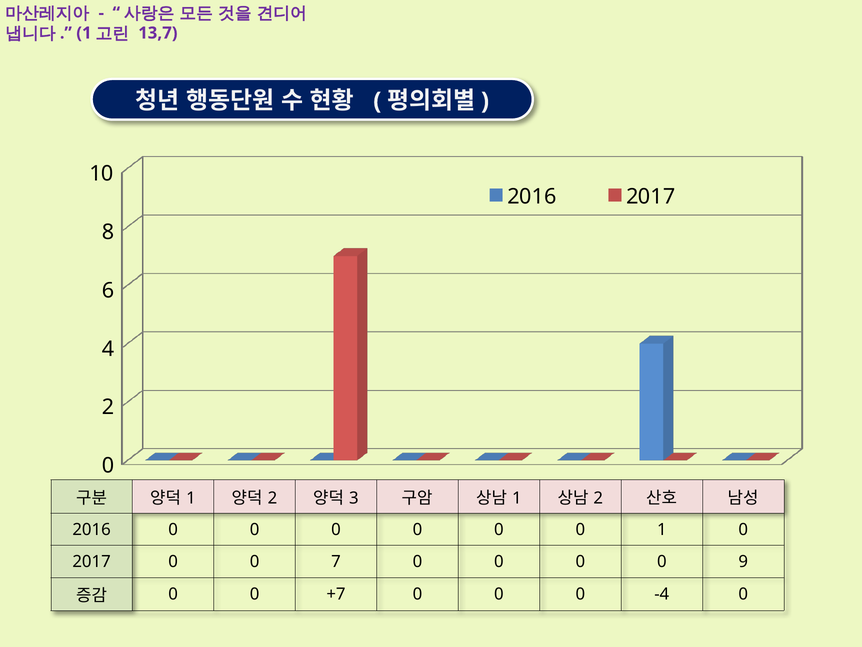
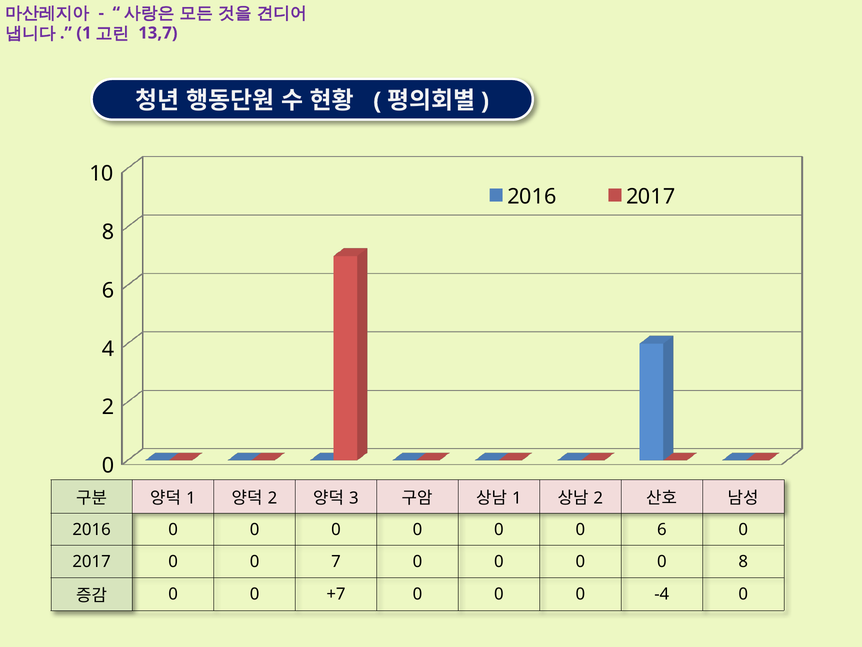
0 1: 1 -> 6
0 9: 9 -> 8
